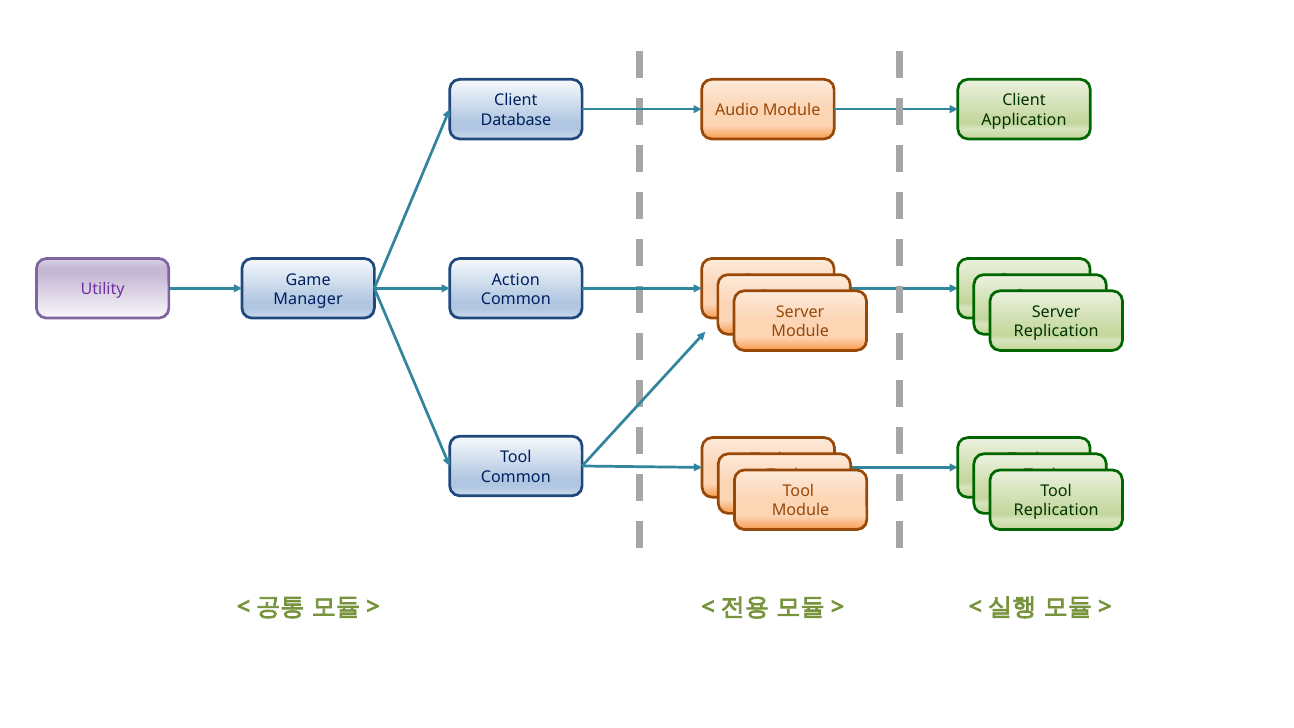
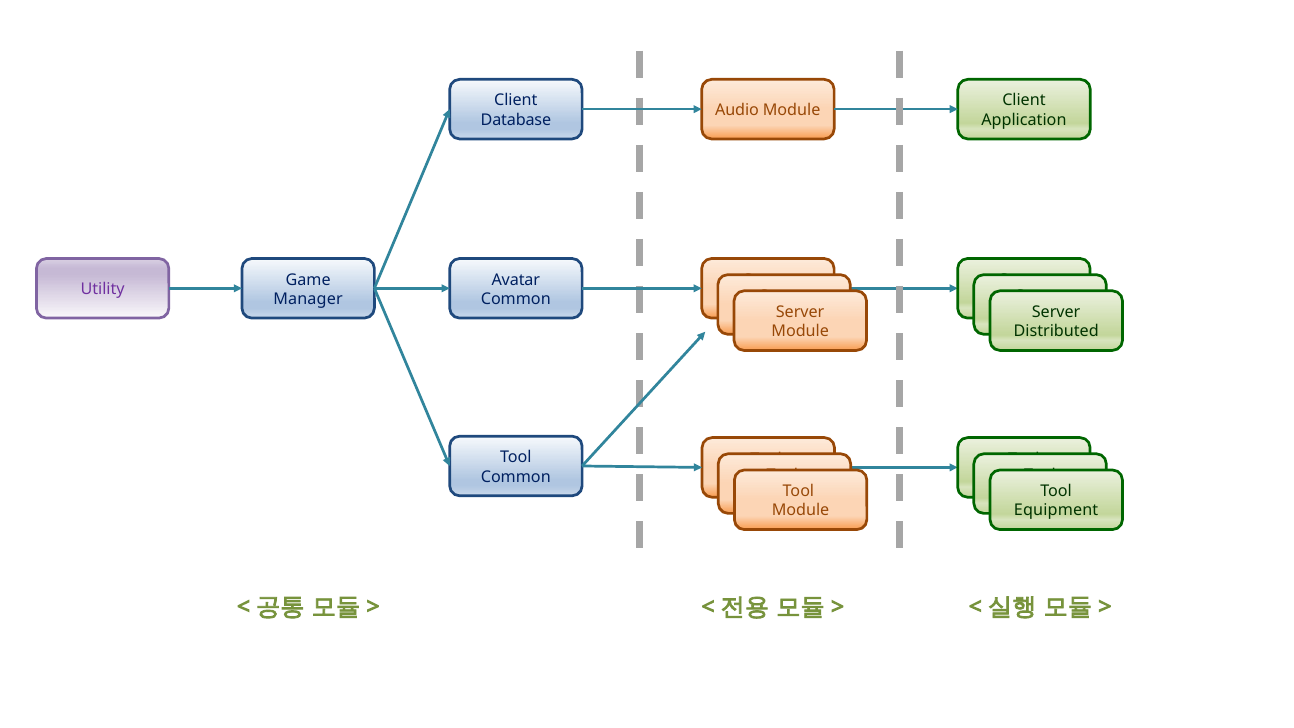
Action: Action -> Avatar
Replication at (1056, 331): Replication -> Distributed
Replication at (1056, 510): Replication -> Equipment
